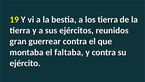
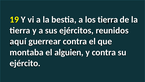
gran: gran -> aquí
faltaba: faltaba -> alguien
